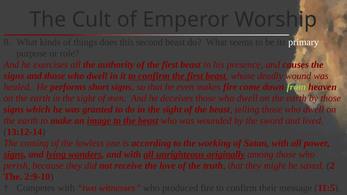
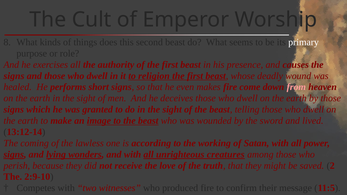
it to confirm: confirm -> religion
from colour: light green -> pink
originally: originally -> creatures
